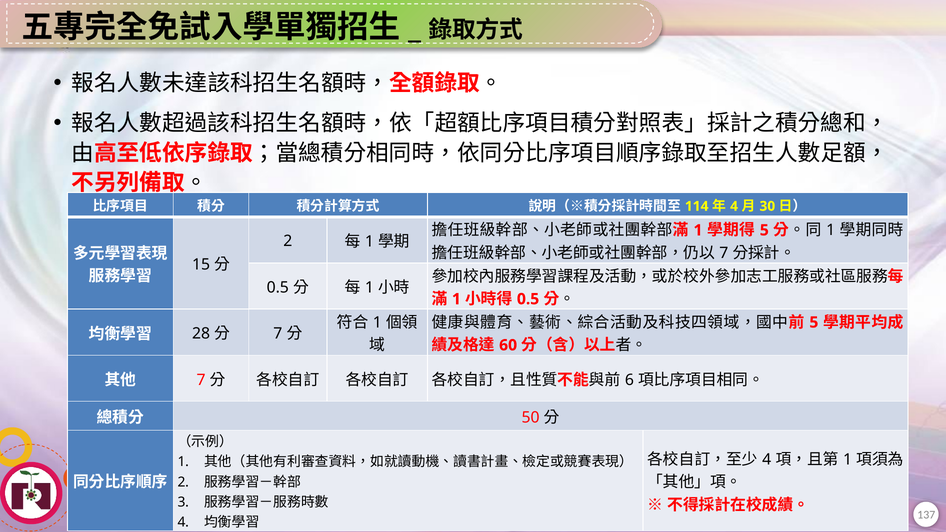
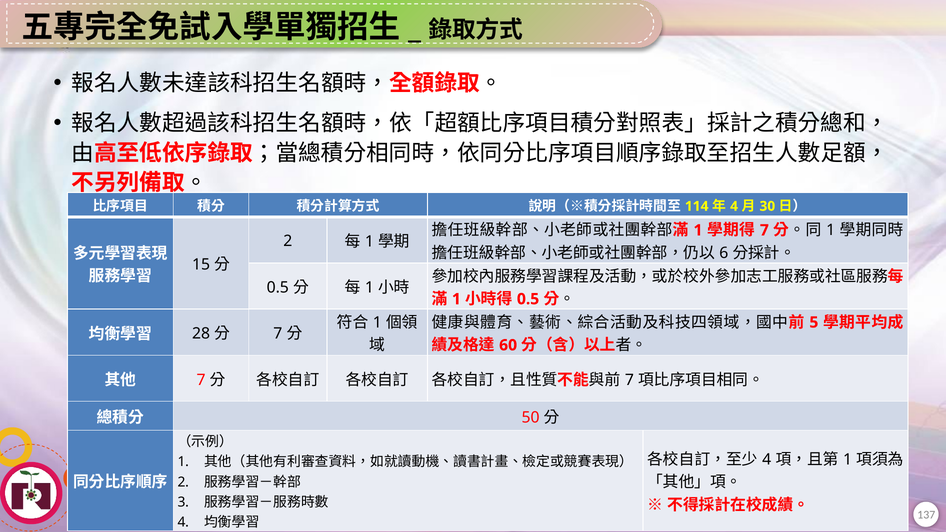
5 at (764, 230): 5 -> 7
7 at (724, 253): 7 -> 6
6 at (629, 380): 6 -> 7
